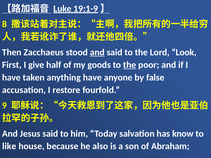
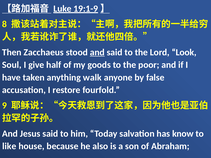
First: First -> Soul
the at (130, 65) underline: present -> none
anything have: have -> walk
